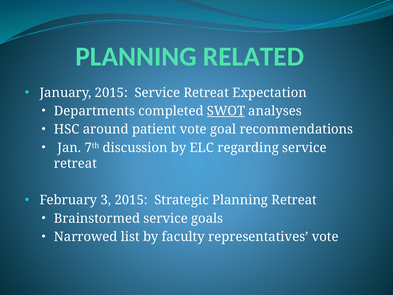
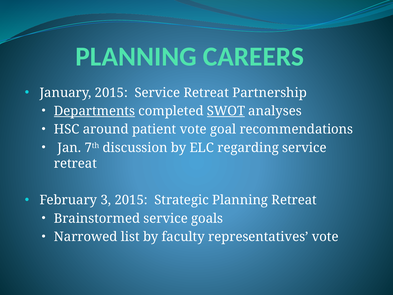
RELATED: RELATED -> CAREERS
Expectation: Expectation -> Partnership
Departments underline: none -> present
